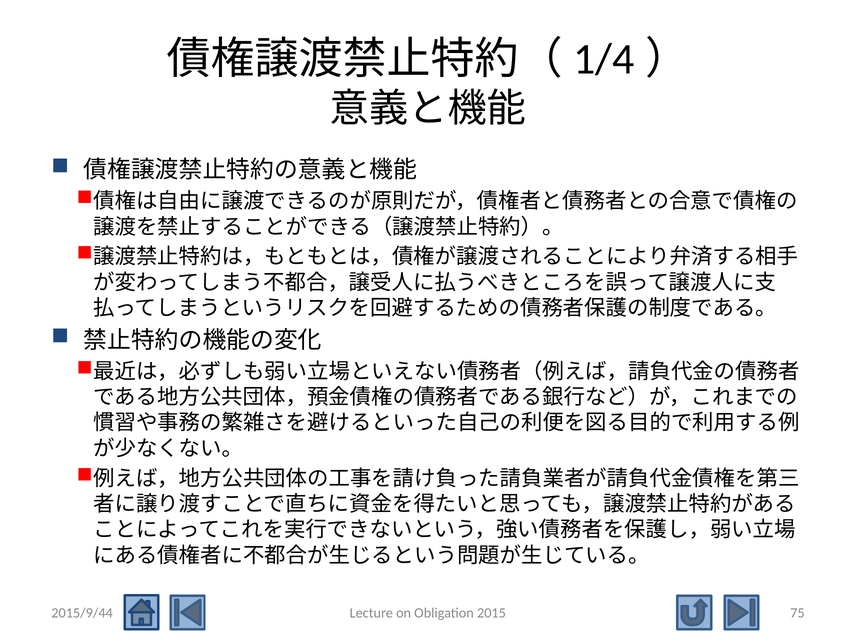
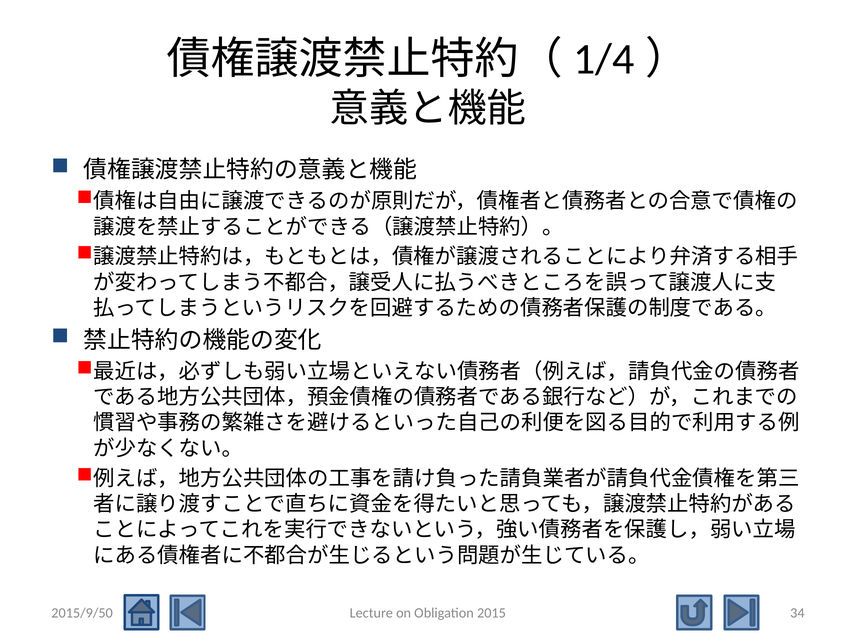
2015/9/44: 2015/9/44 -> 2015/9/50
75: 75 -> 34
